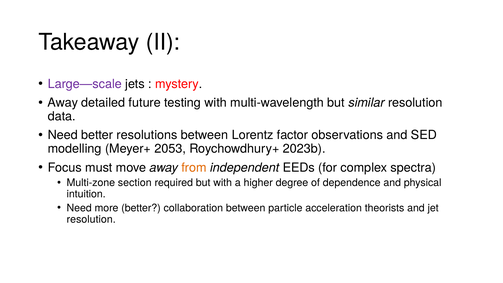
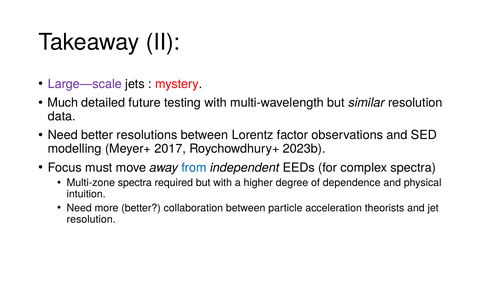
Away at (63, 103): Away -> Much
2053: 2053 -> 2017
from colour: orange -> blue
Multi-zone section: section -> spectra
